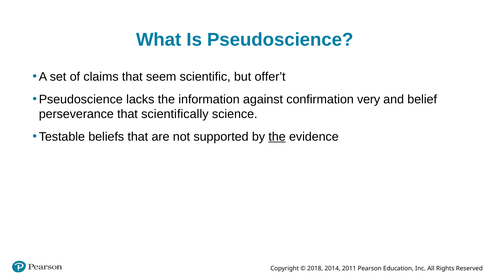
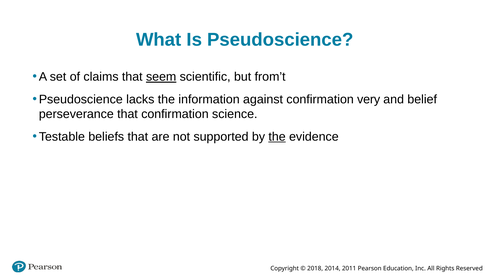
seem underline: none -> present
offer’t: offer’t -> from’t
that scientifically: scientifically -> confirmation
